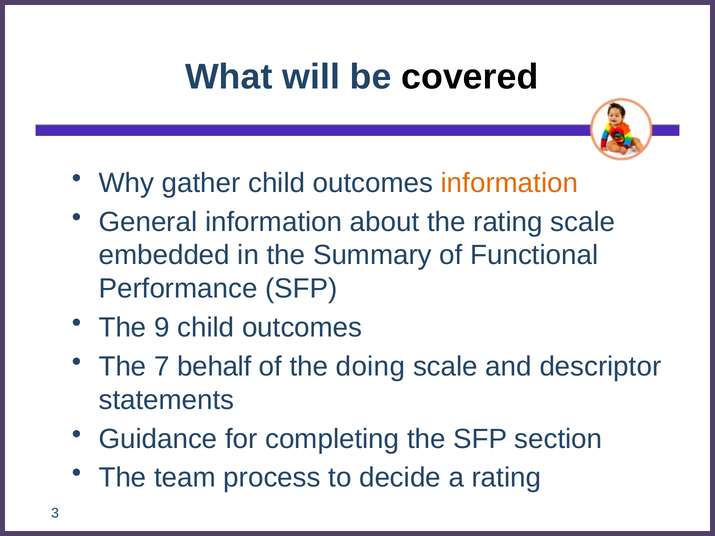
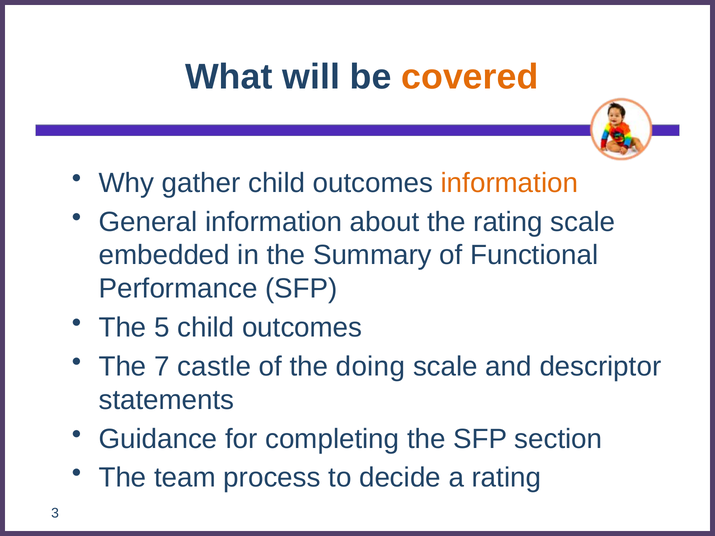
covered colour: black -> orange
9: 9 -> 5
behalf: behalf -> castle
